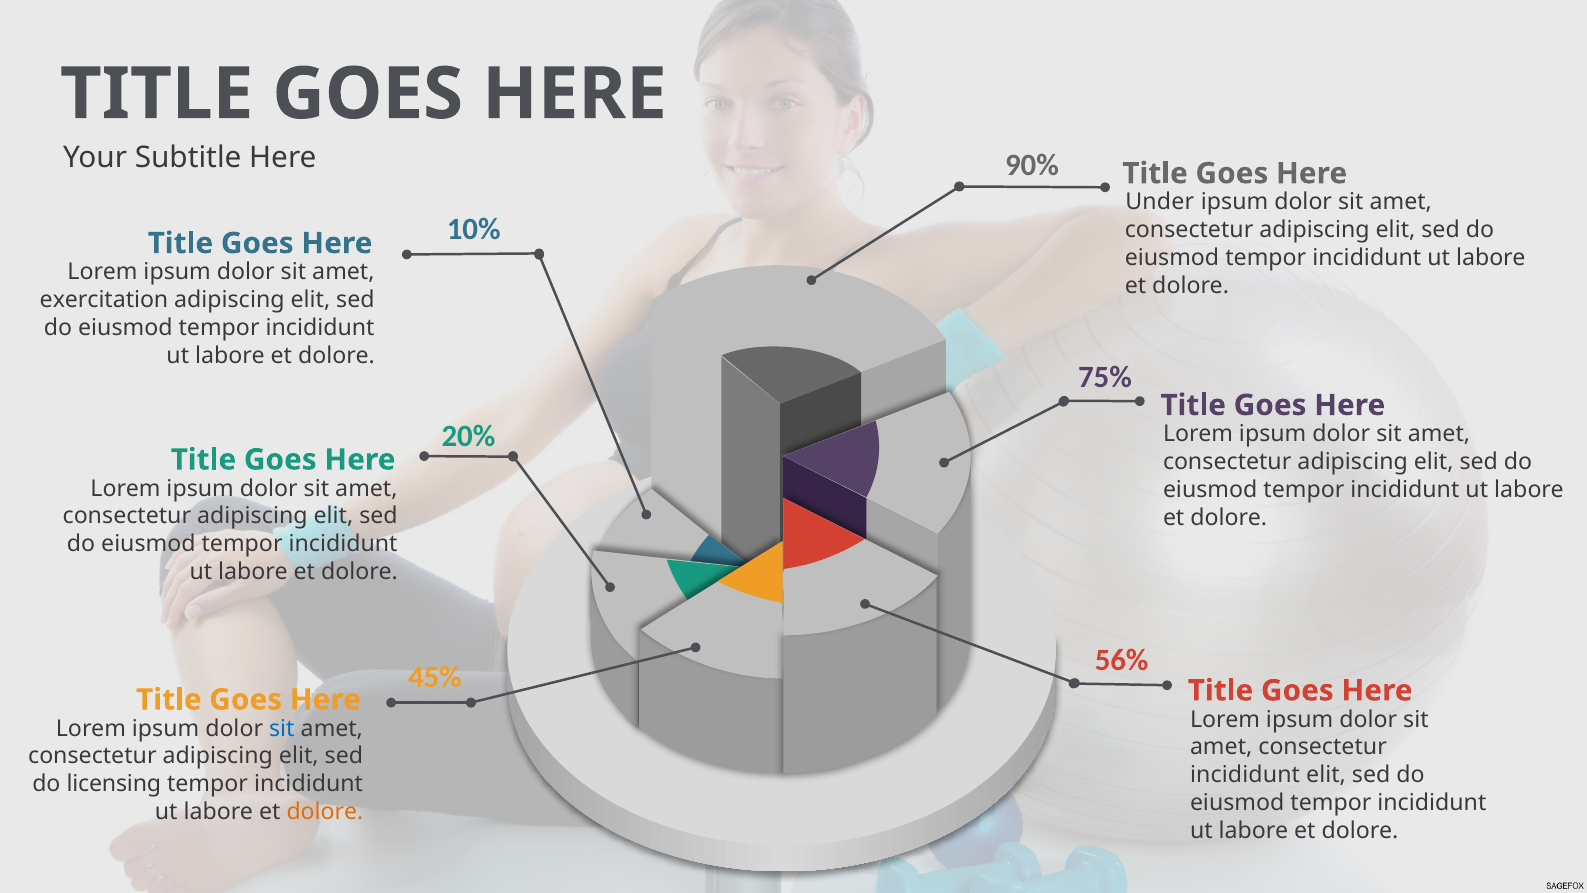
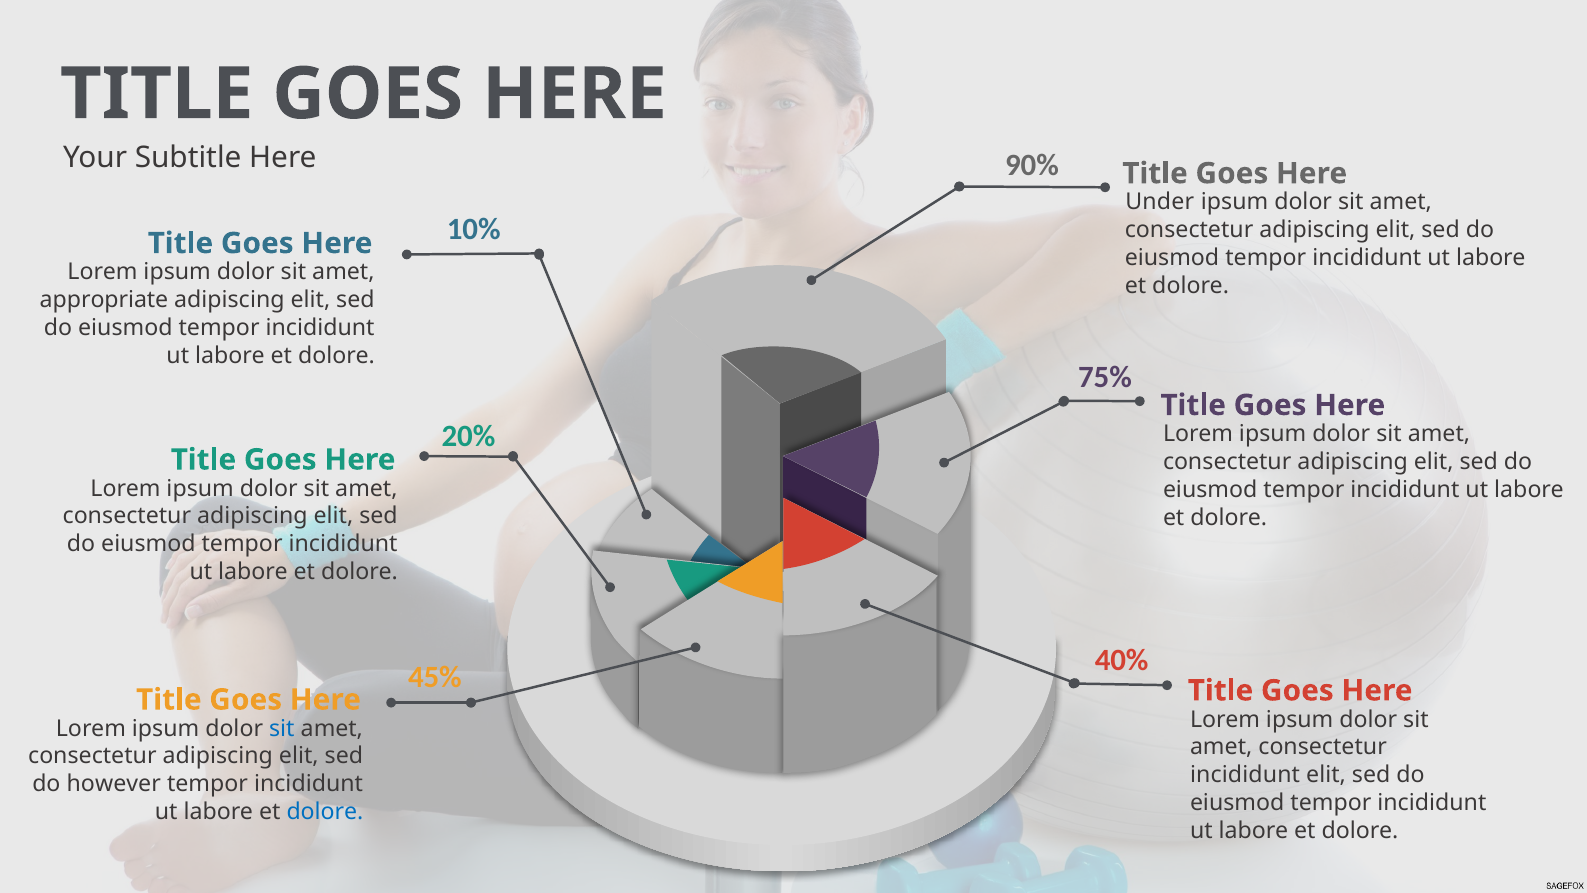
exercitation: exercitation -> appropriate
56%: 56% -> 40%
licensing: licensing -> however
dolore at (325, 812) colour: orange -> blue
